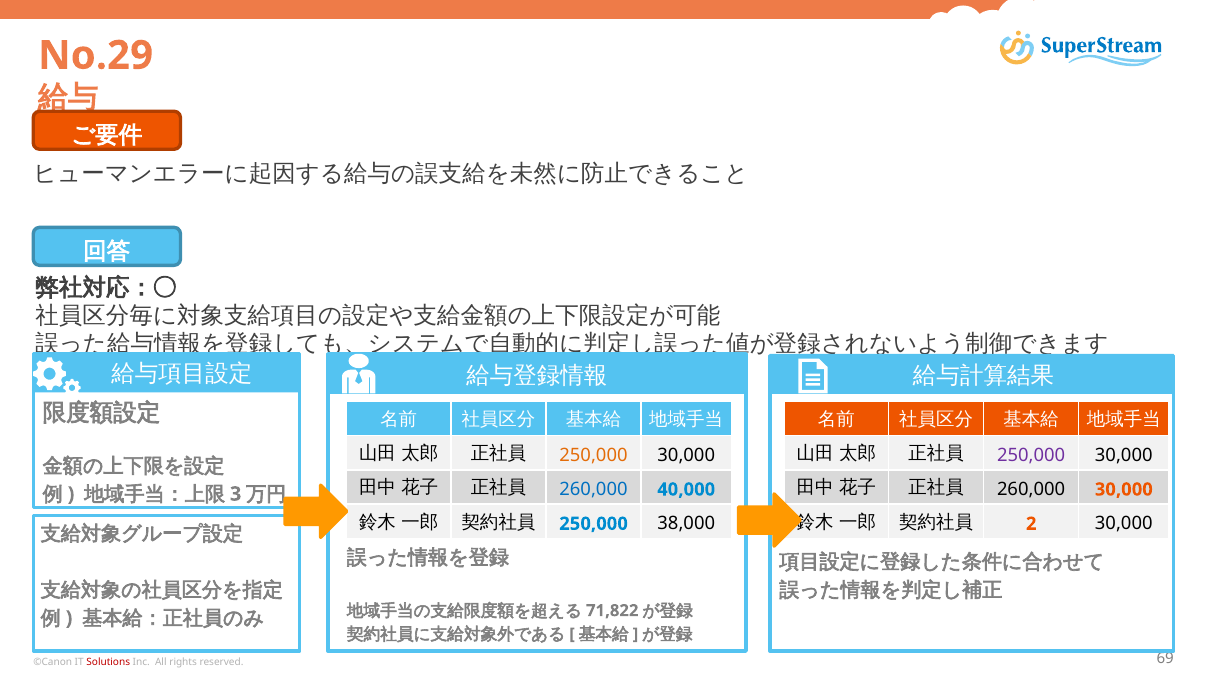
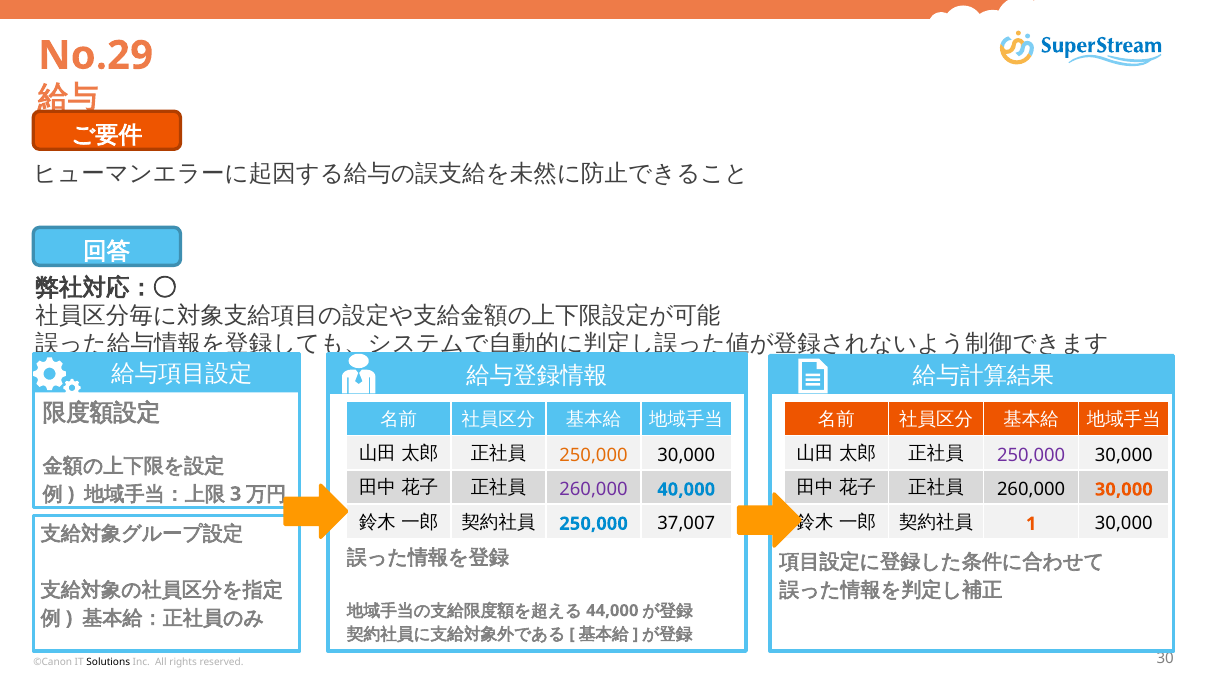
260,000 at (594, 489) colour: blue -> purple
38,000: 38,000 -> 37,007
2: 2 -> 1
71,822: 71,822 -> 44,000
Solutions colour: red -> black
69: 69 -> 30
